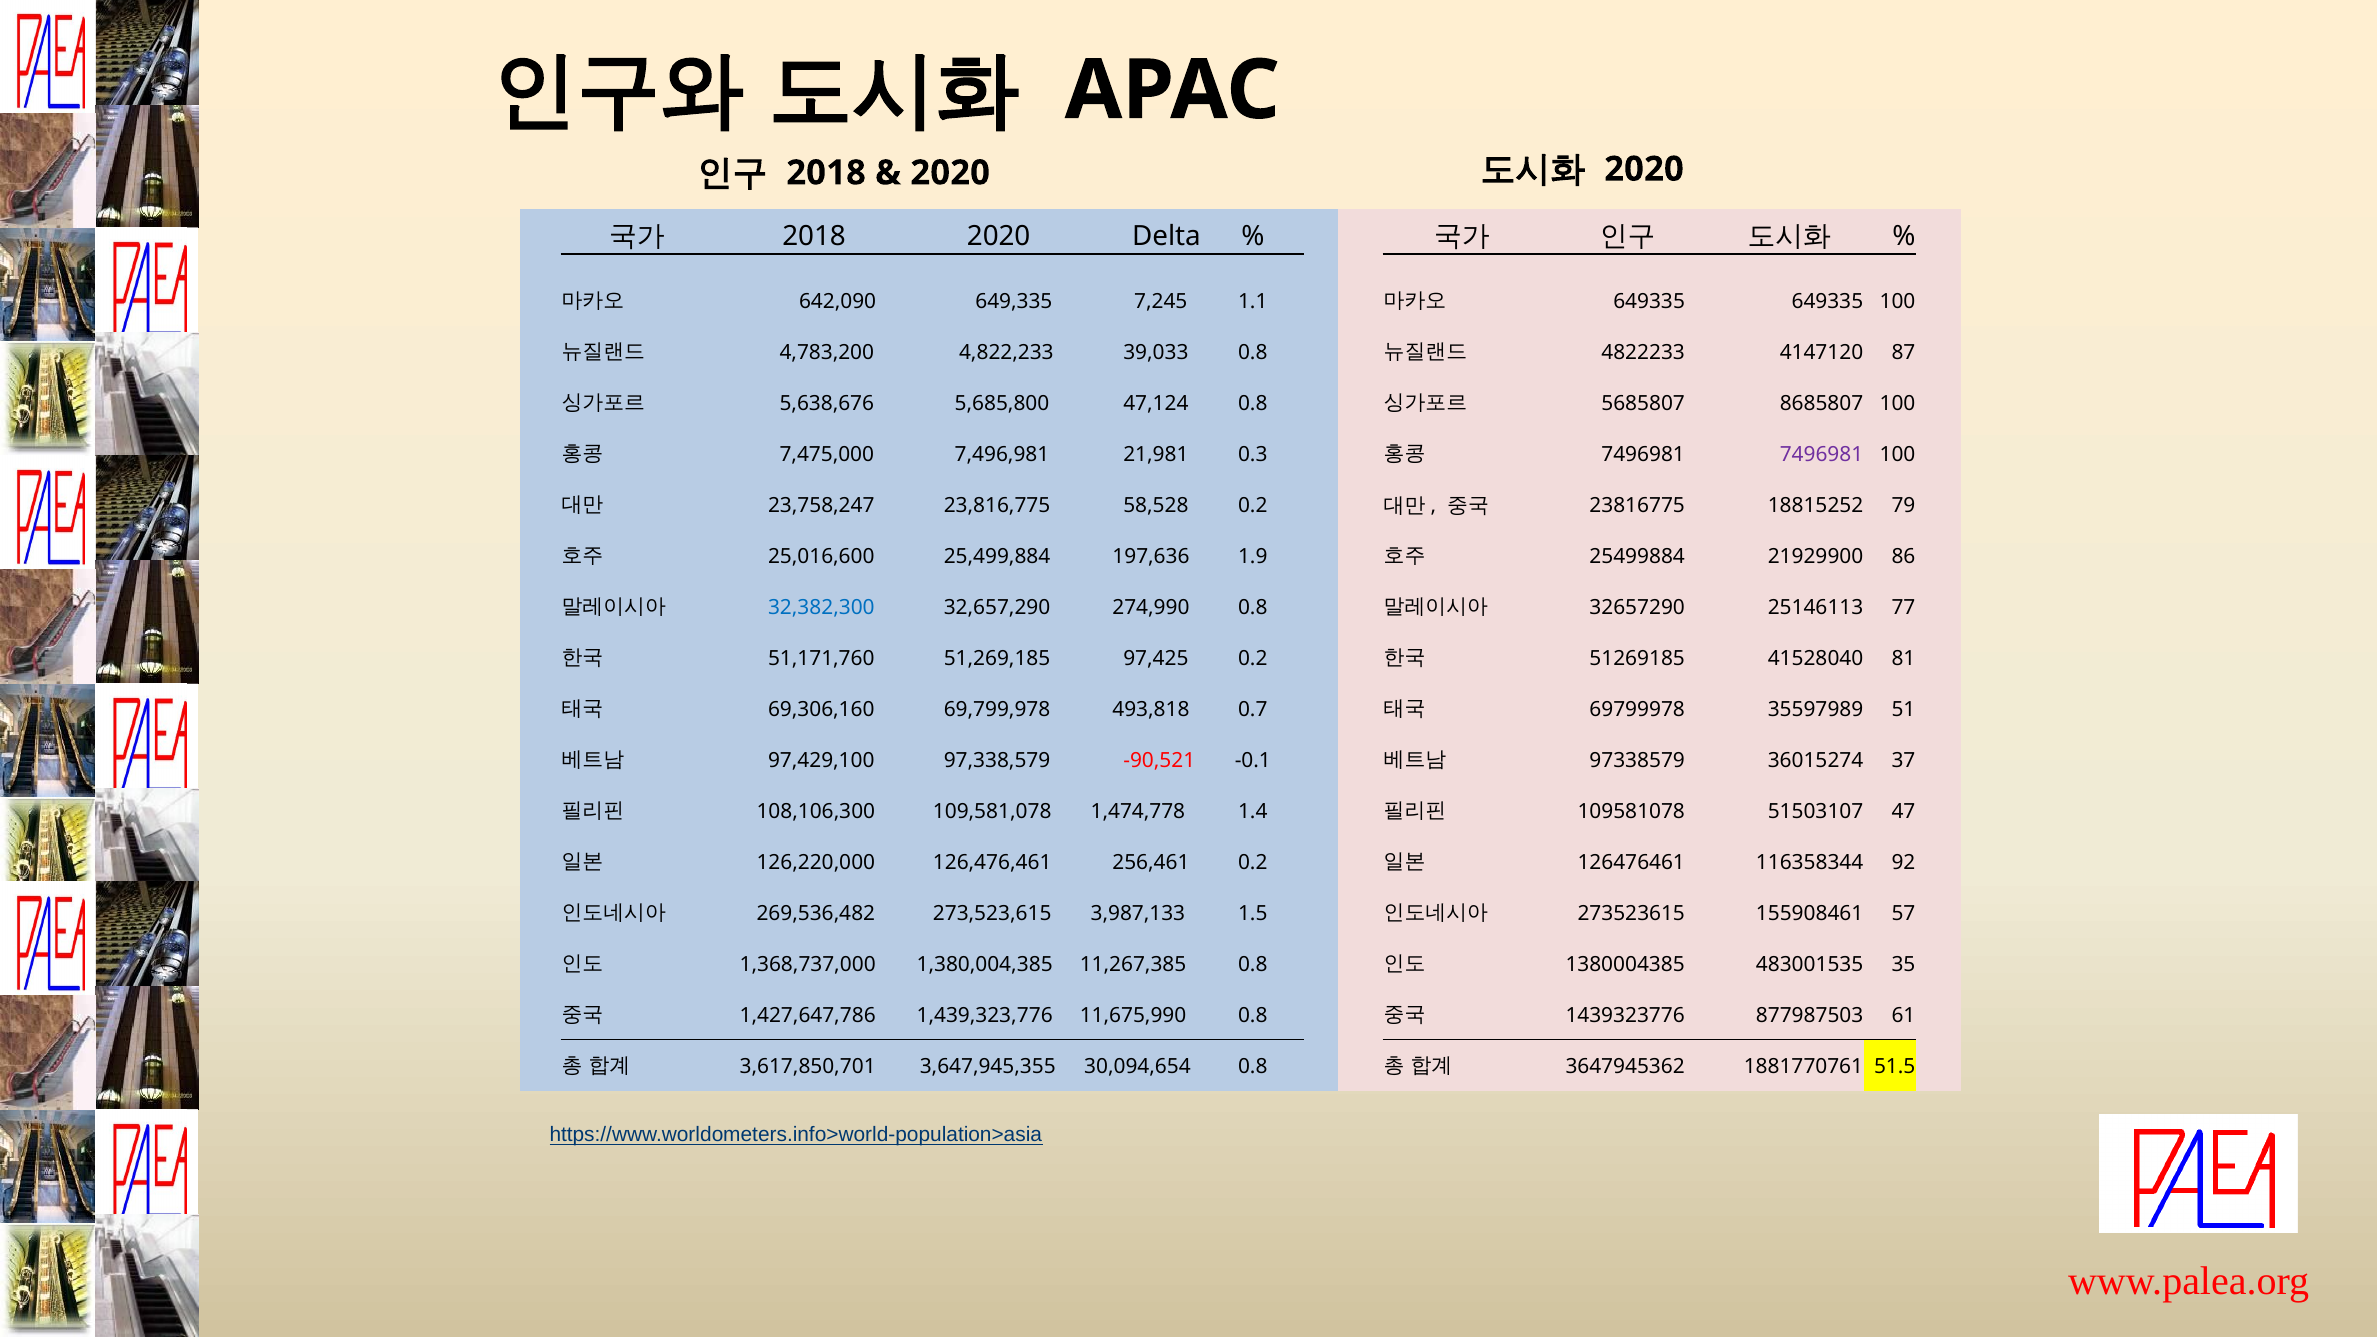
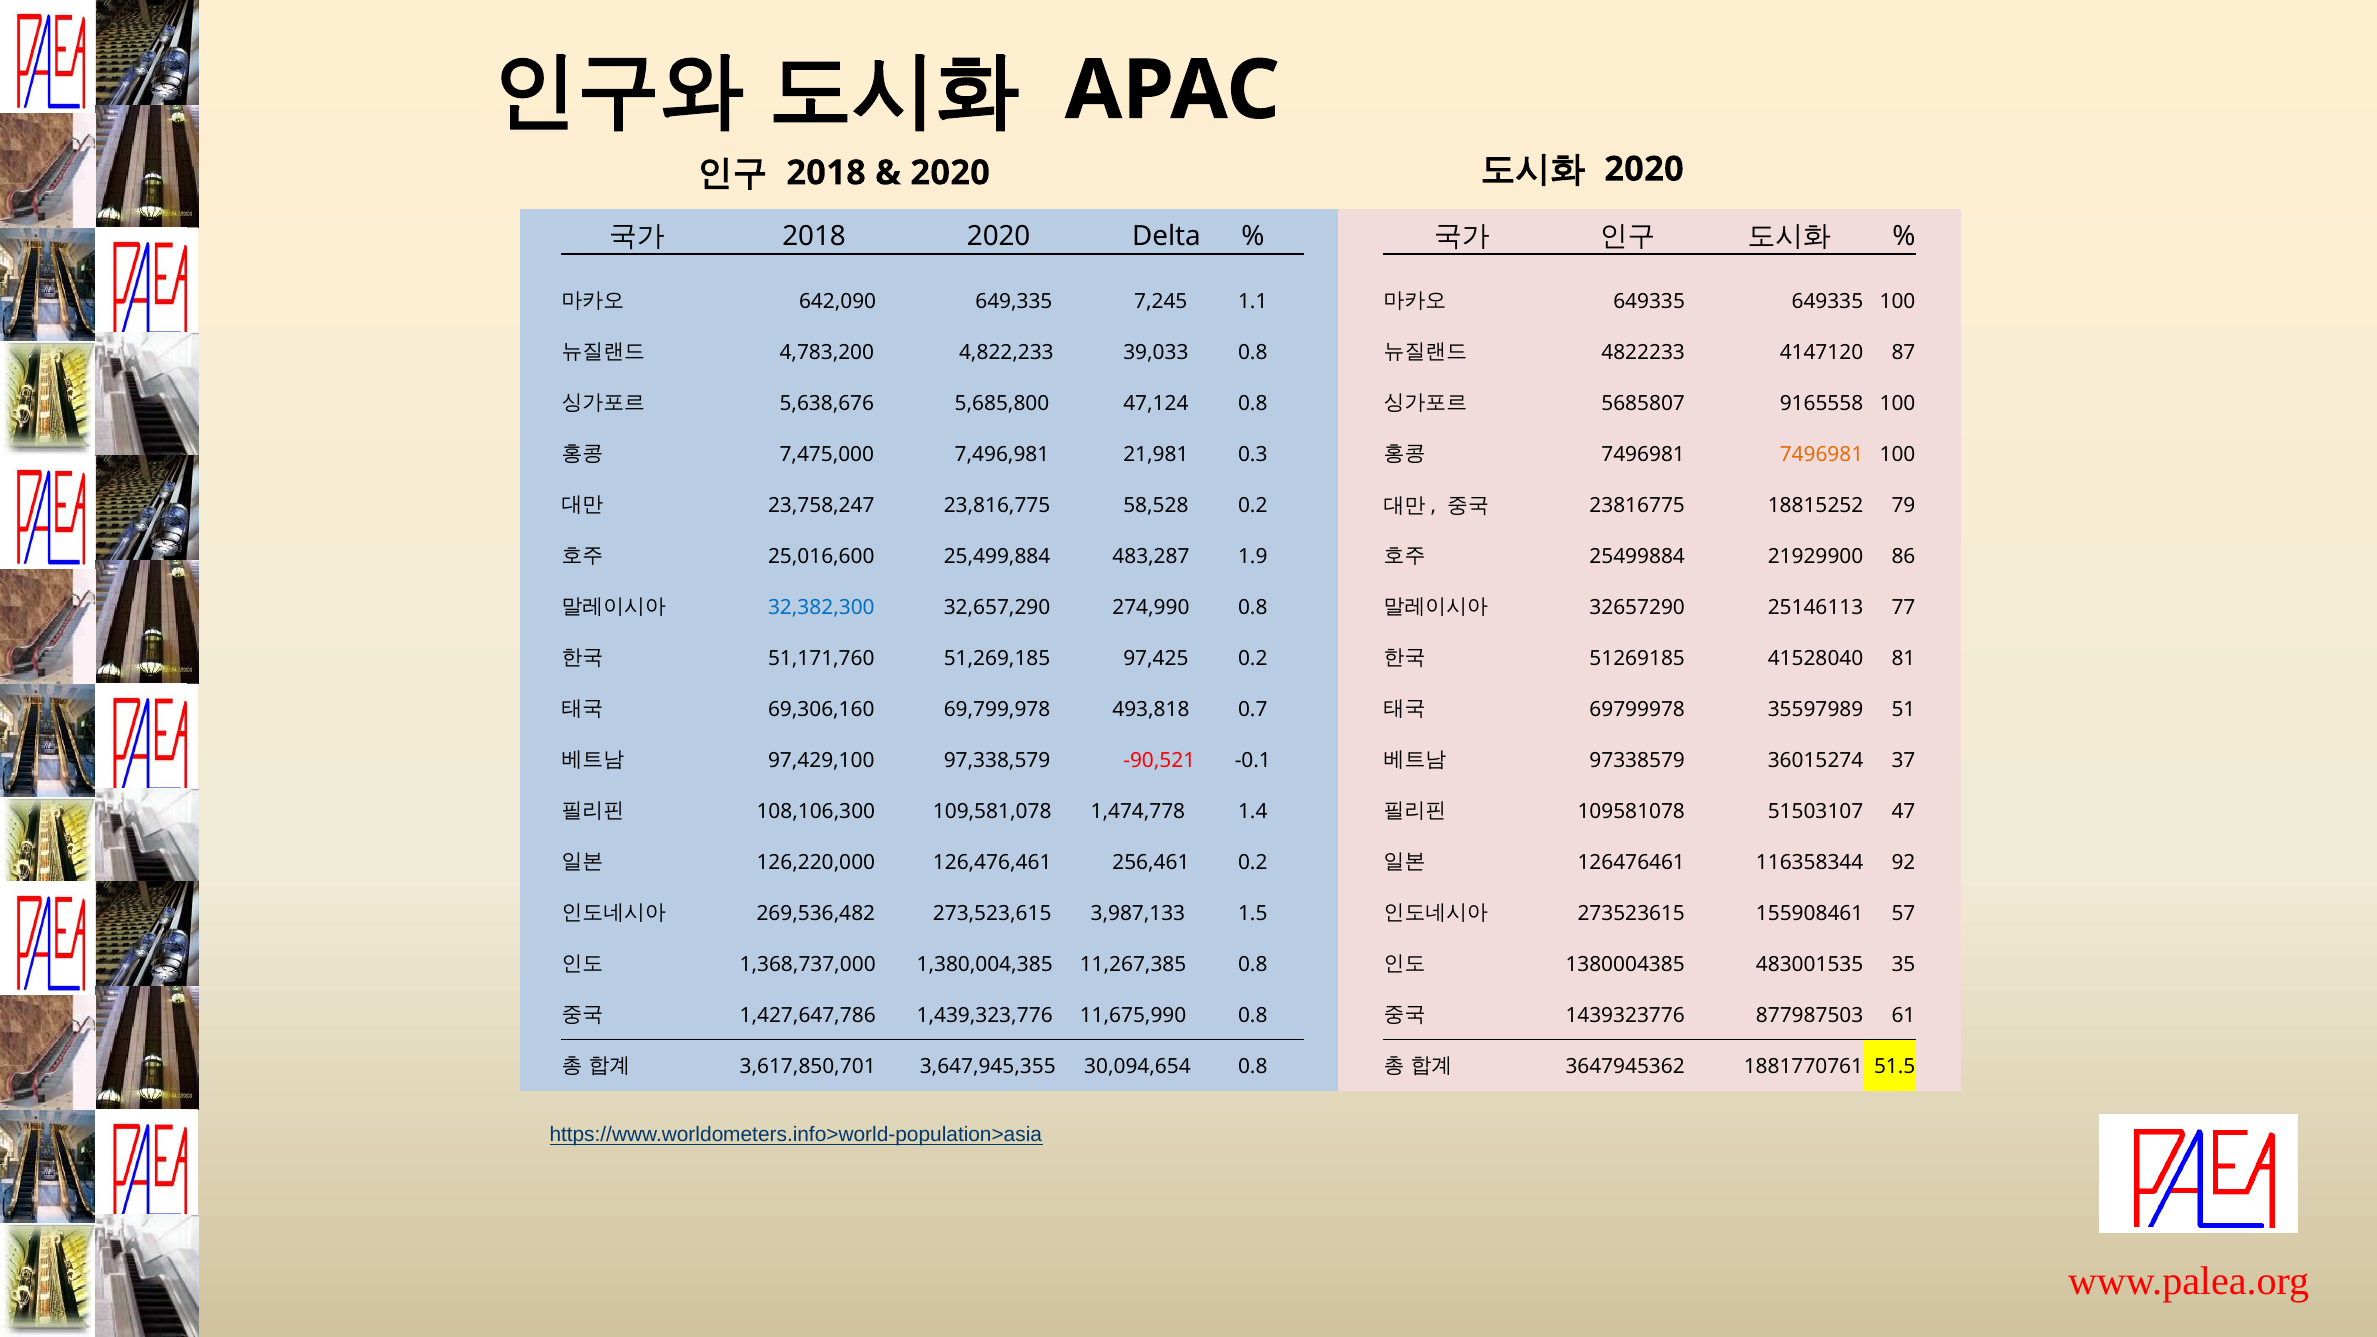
8685807: 8685807 -> 9165558
7496981 at (1822, 455) colour: purple -> orange
197,636: 197,636 -> 483,287
